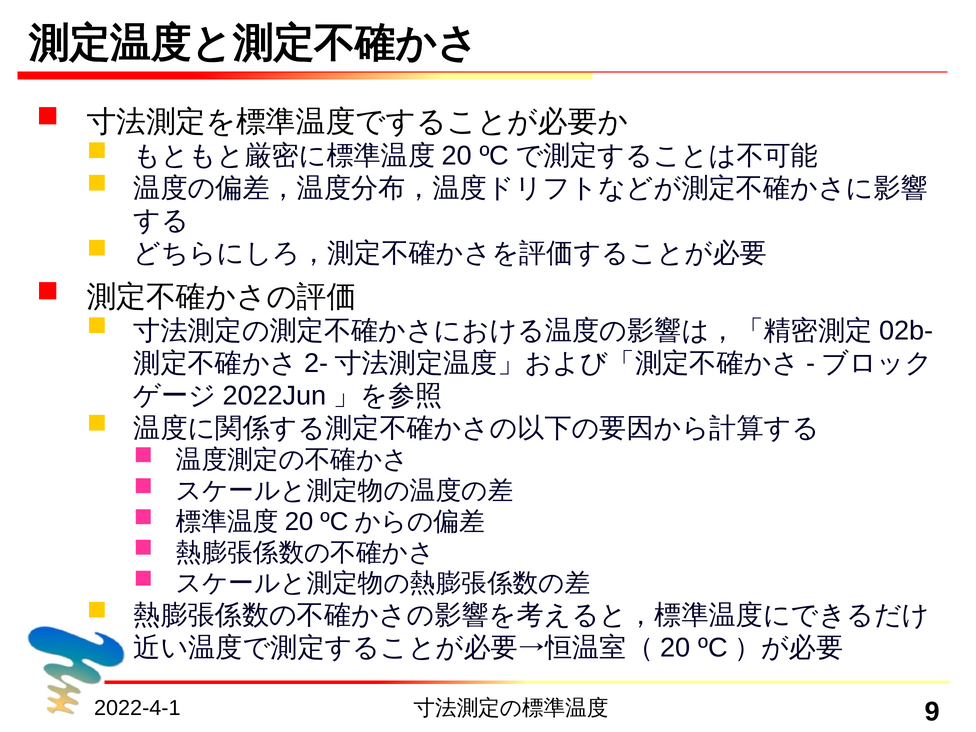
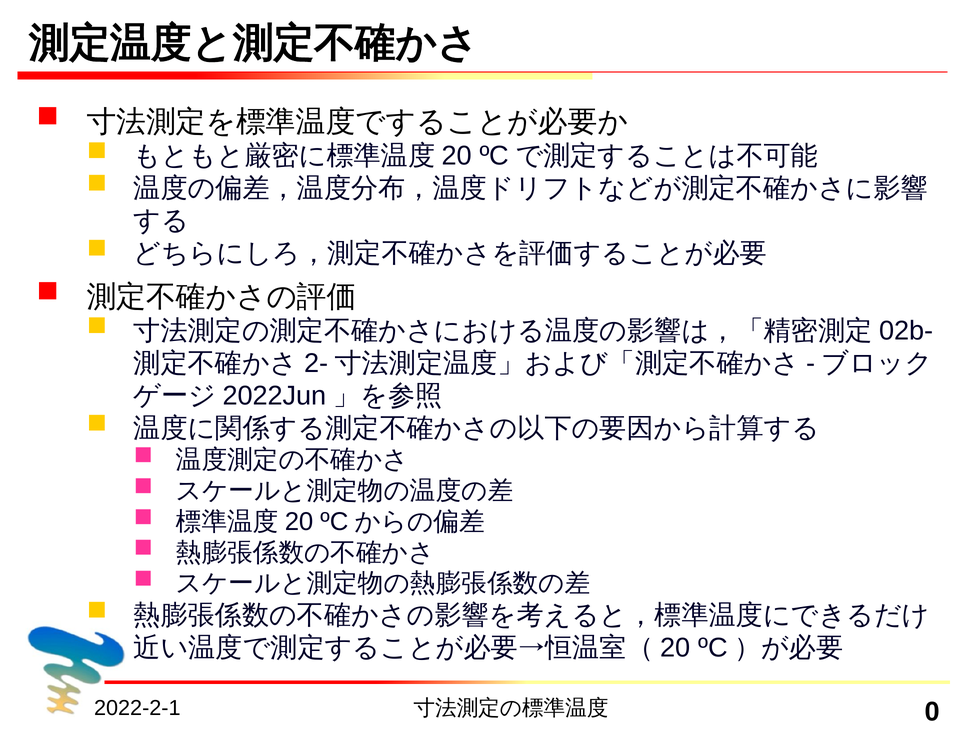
2022-4-1: 2022-4-1 -> 2022-2-1
9: 9 -> 0
